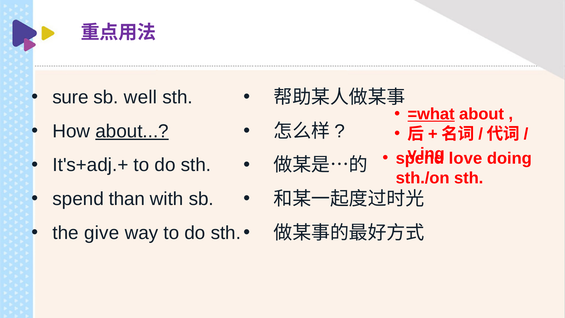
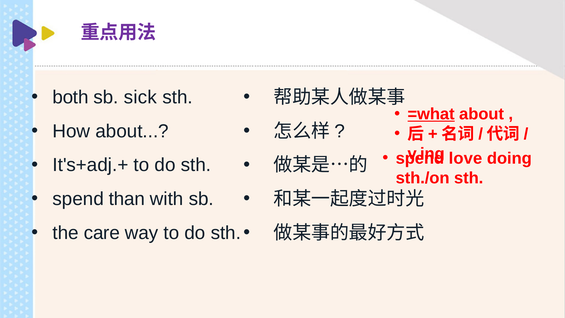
sure: sure -> both
well: well -> sick
about at (132, 131) underline: present -> none
give: give -> care
